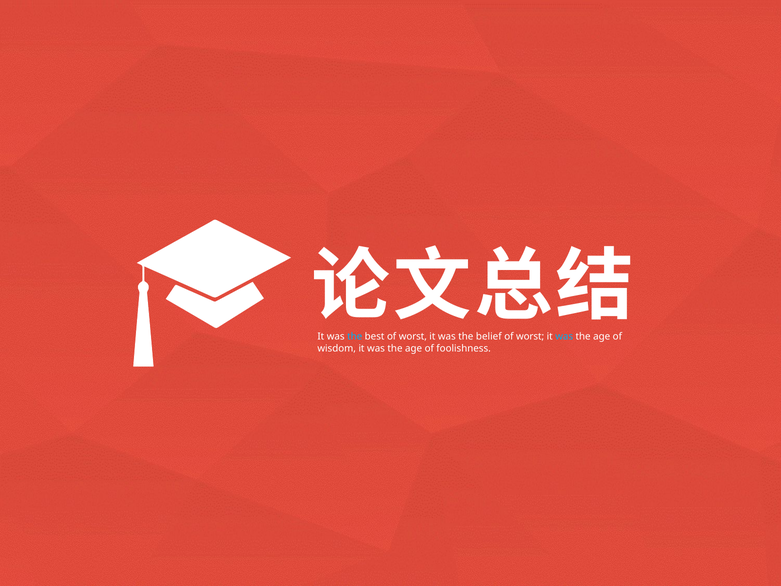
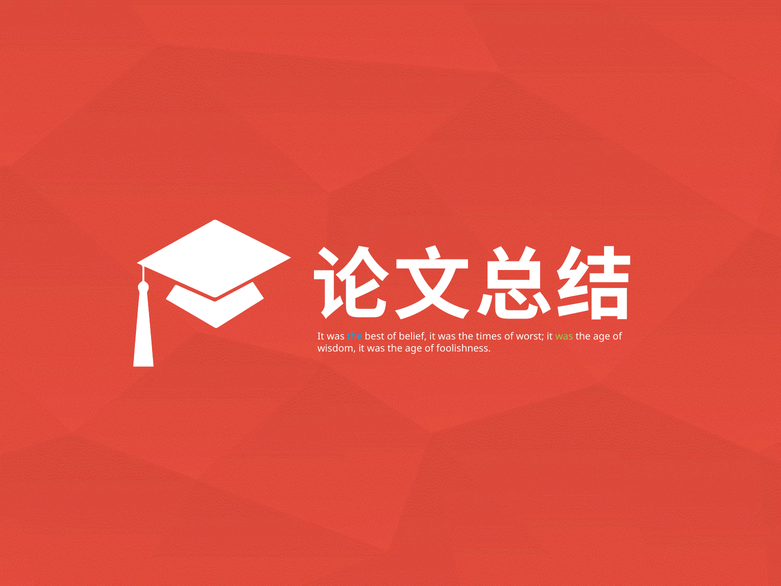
best of worst: worst -> belief
belief: belief -> times
was at (564, 336) colour: light blue -> light green
